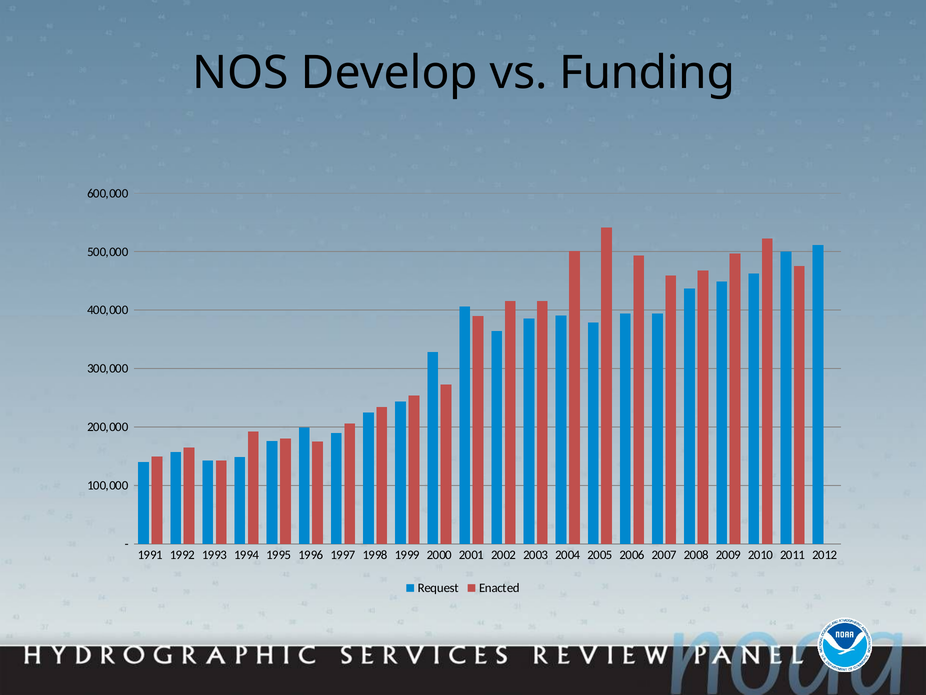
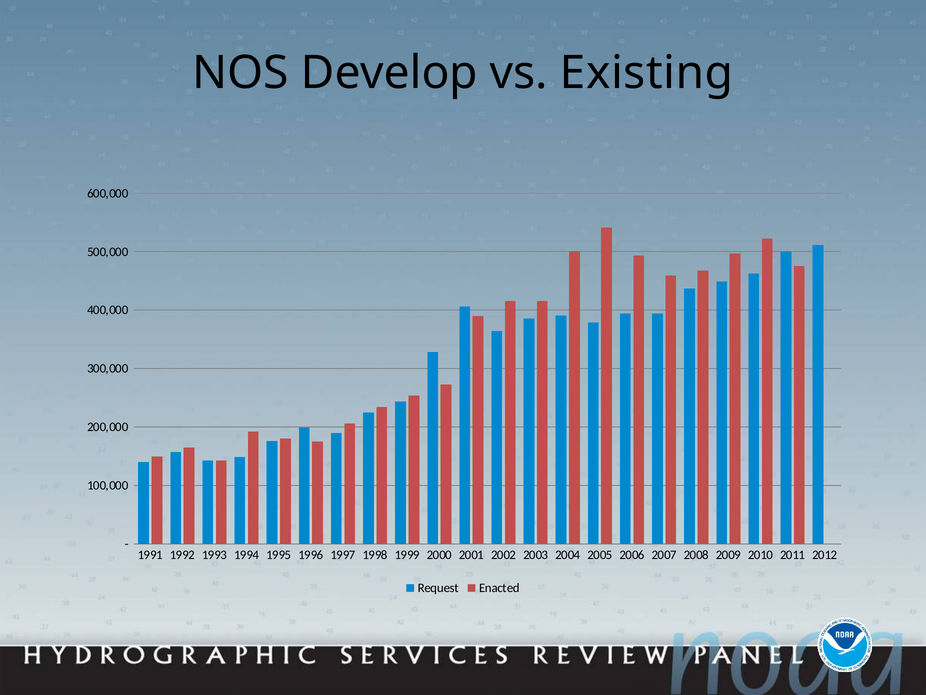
Funding: Funding -> Existing
